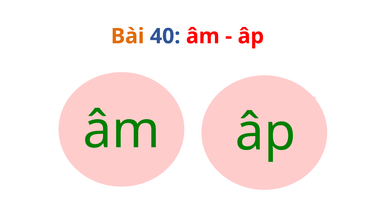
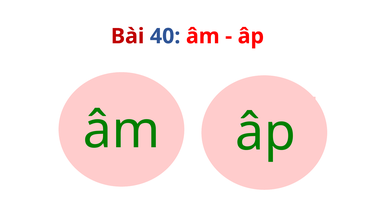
Bài colour: orange -> red
